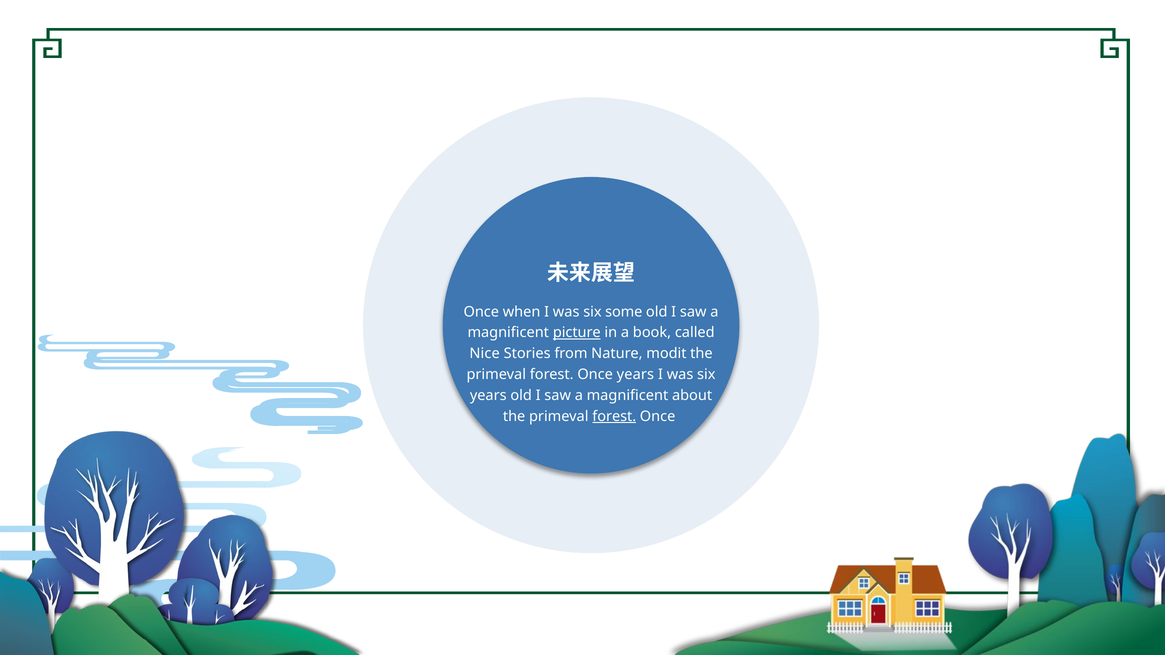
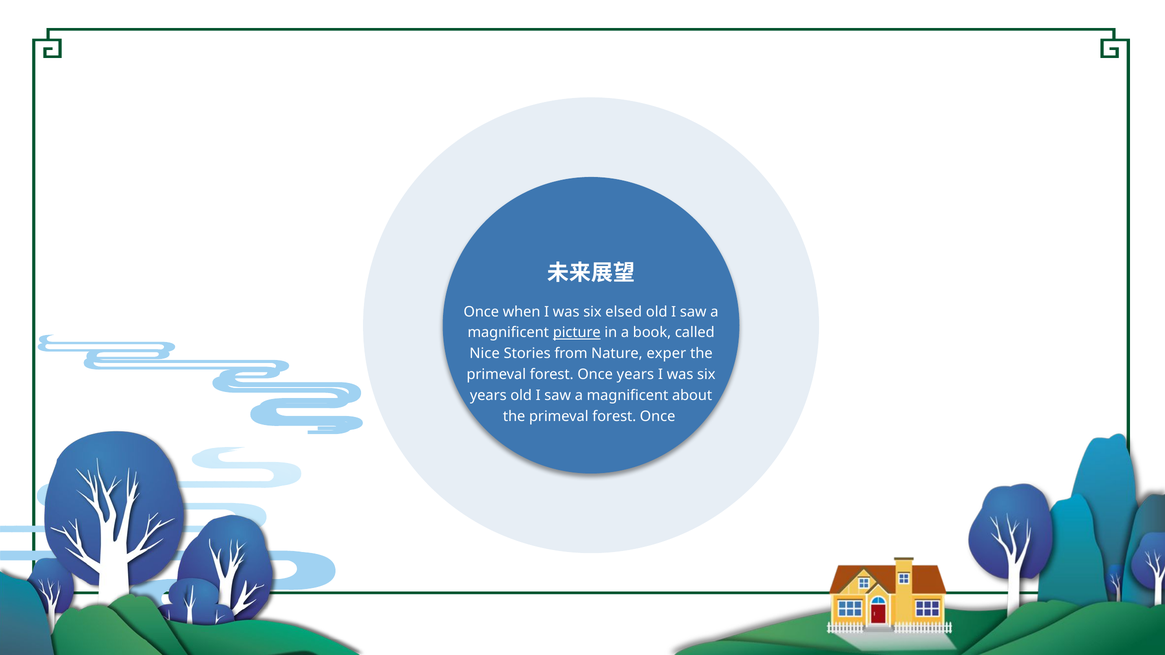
some: some -> elsed
modit: modit -> exper
forest at (614, 417) underline: present -> none
